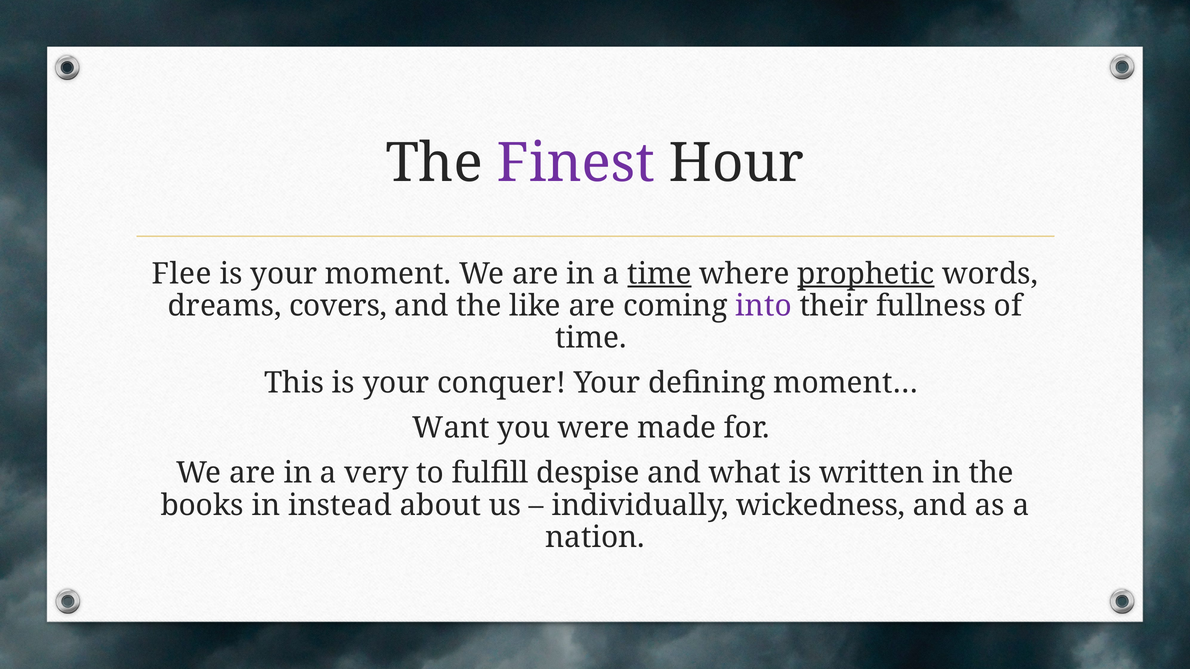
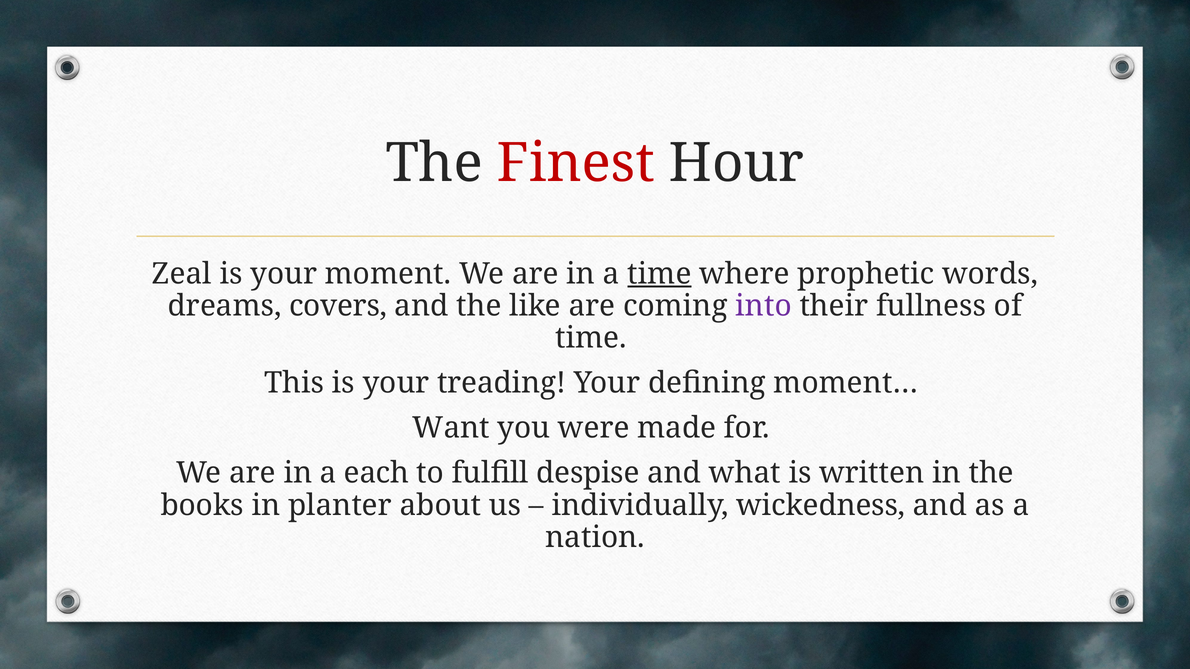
Finest colour: purple -> red
Flee: Flee -> Zeal
prophetic underline: present -> none
conquer: conquer -> treading
very: very -> each
instead: instead -> planter
